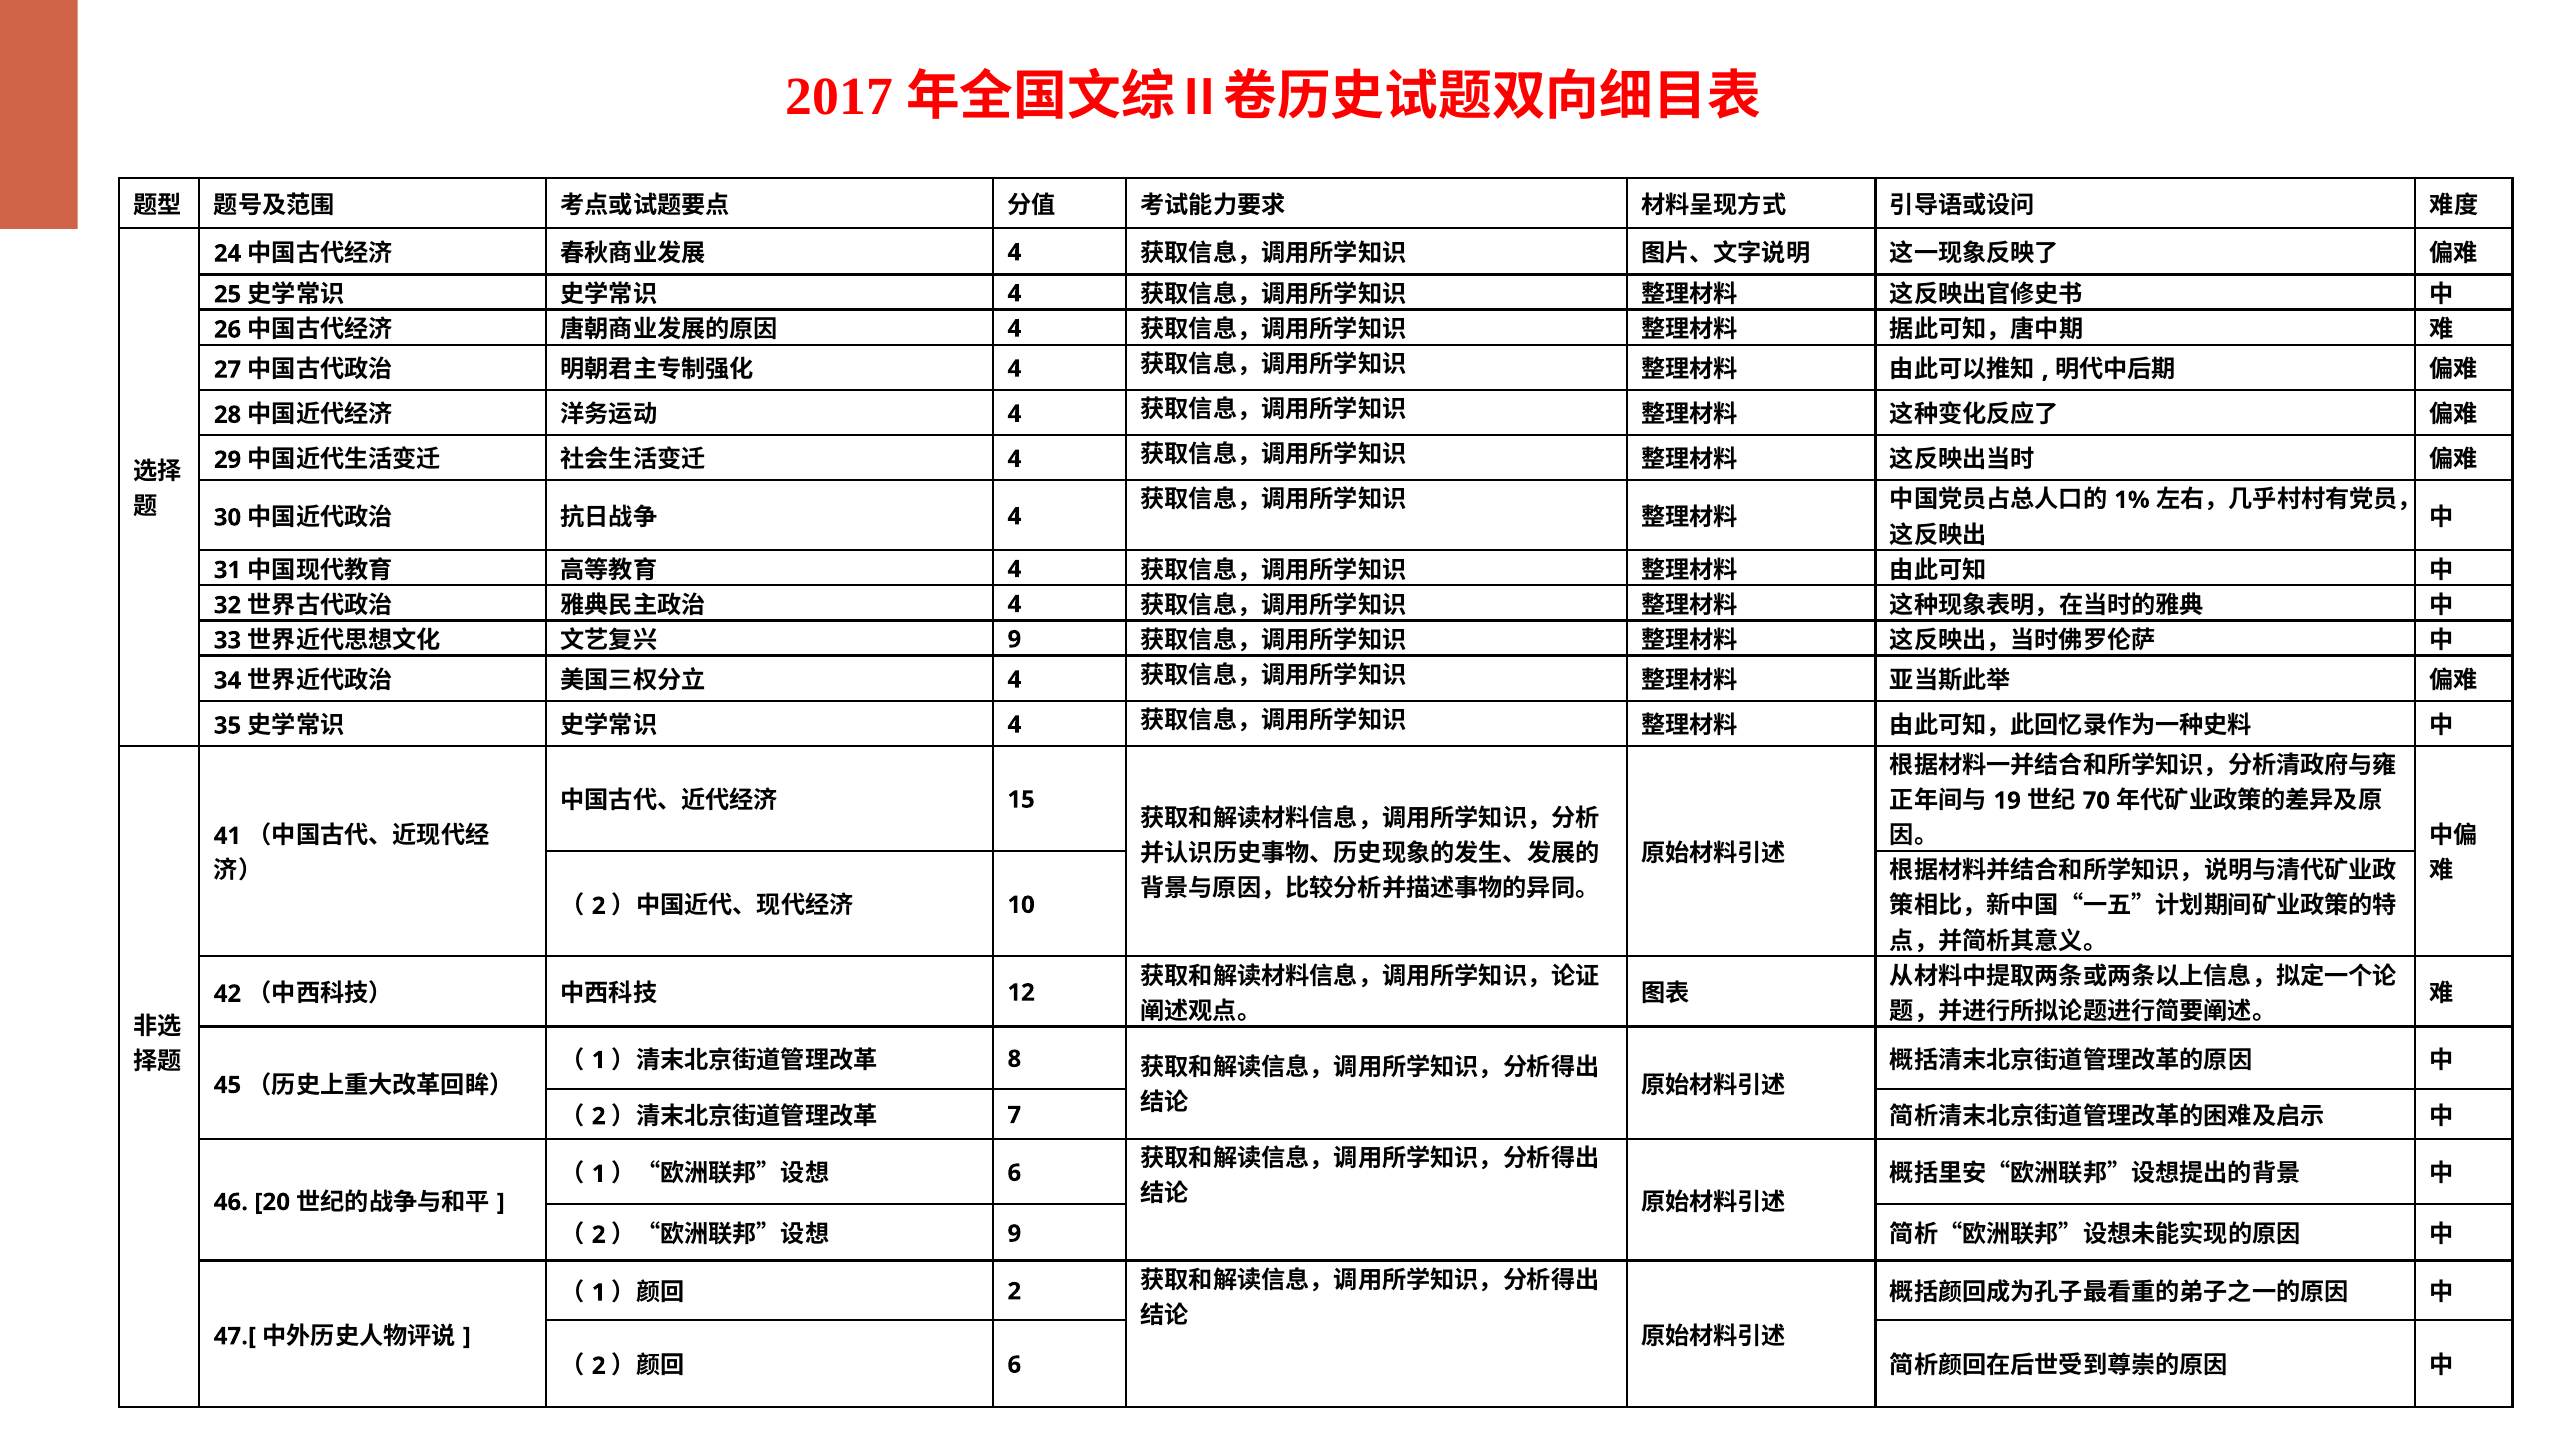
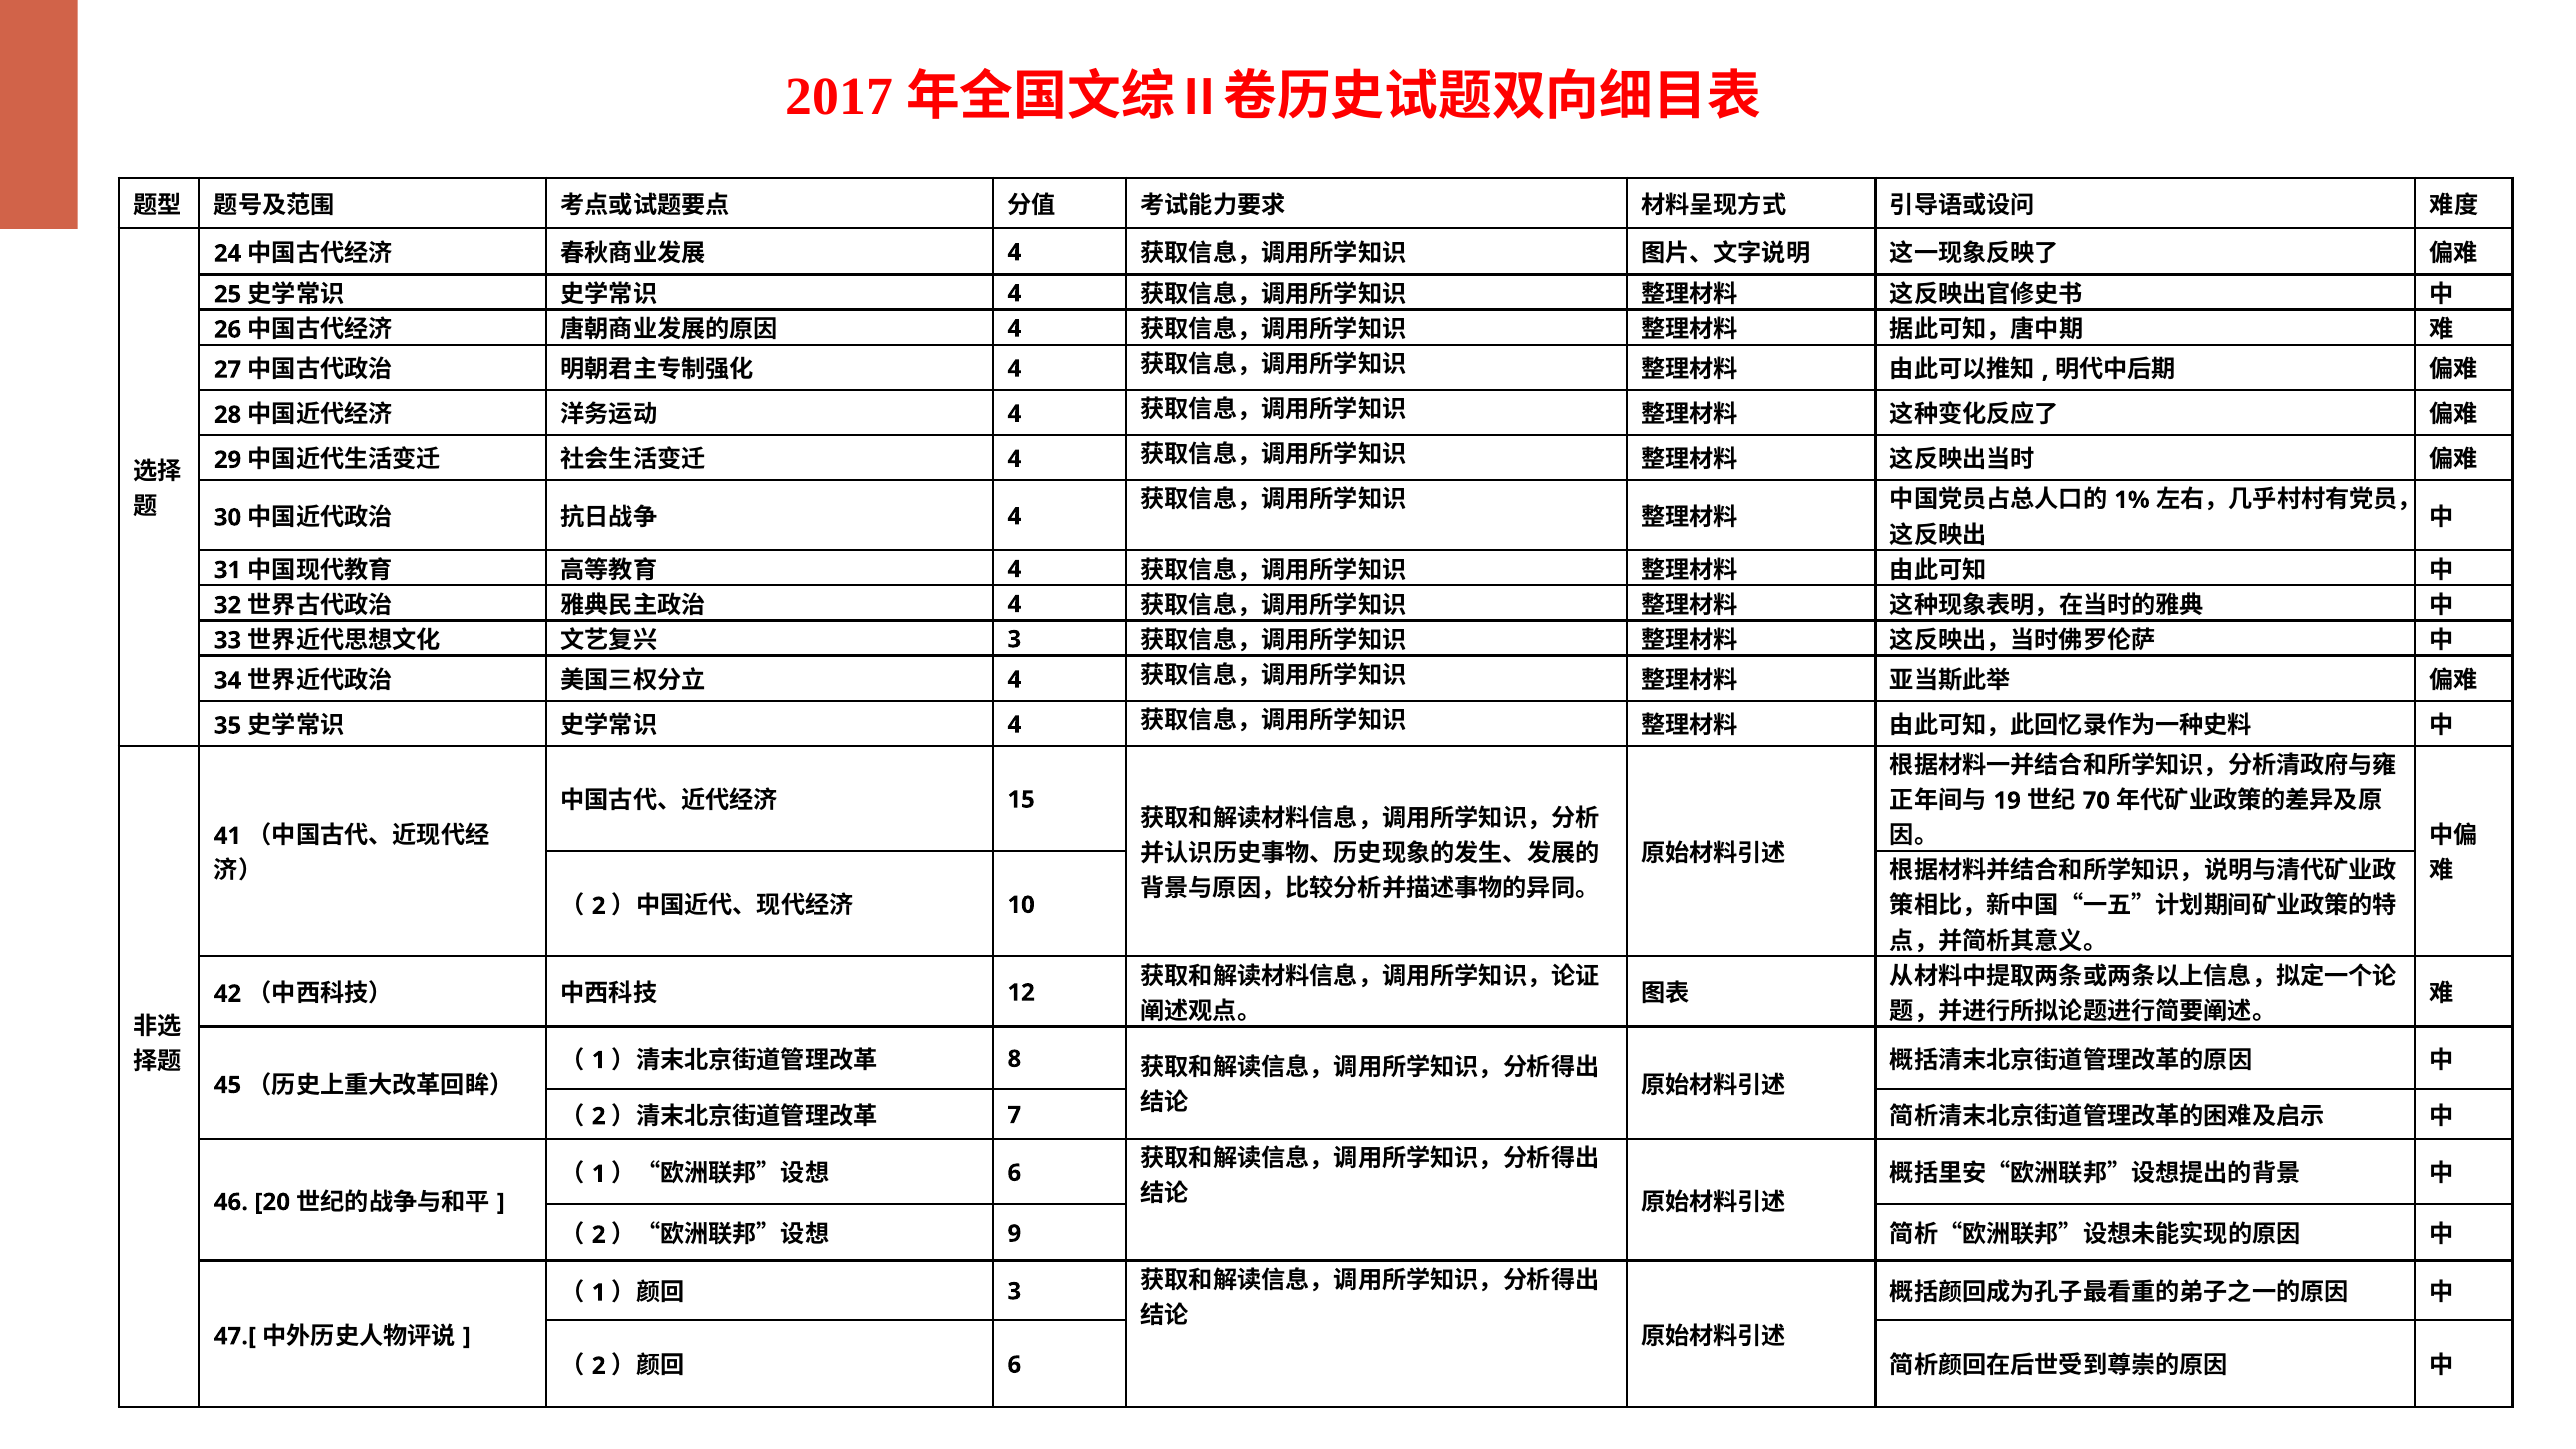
9 at (1014, 639): 9 -> 3
2 at (1014, 1291): 2 -> 3
